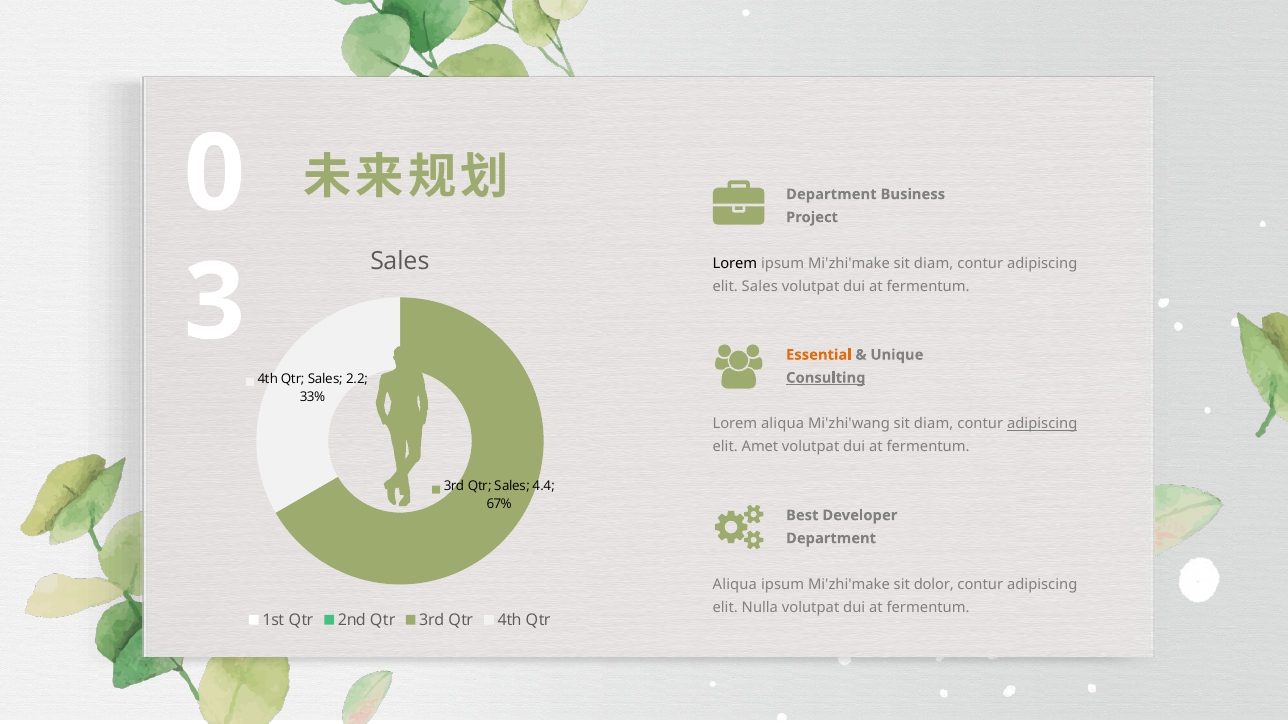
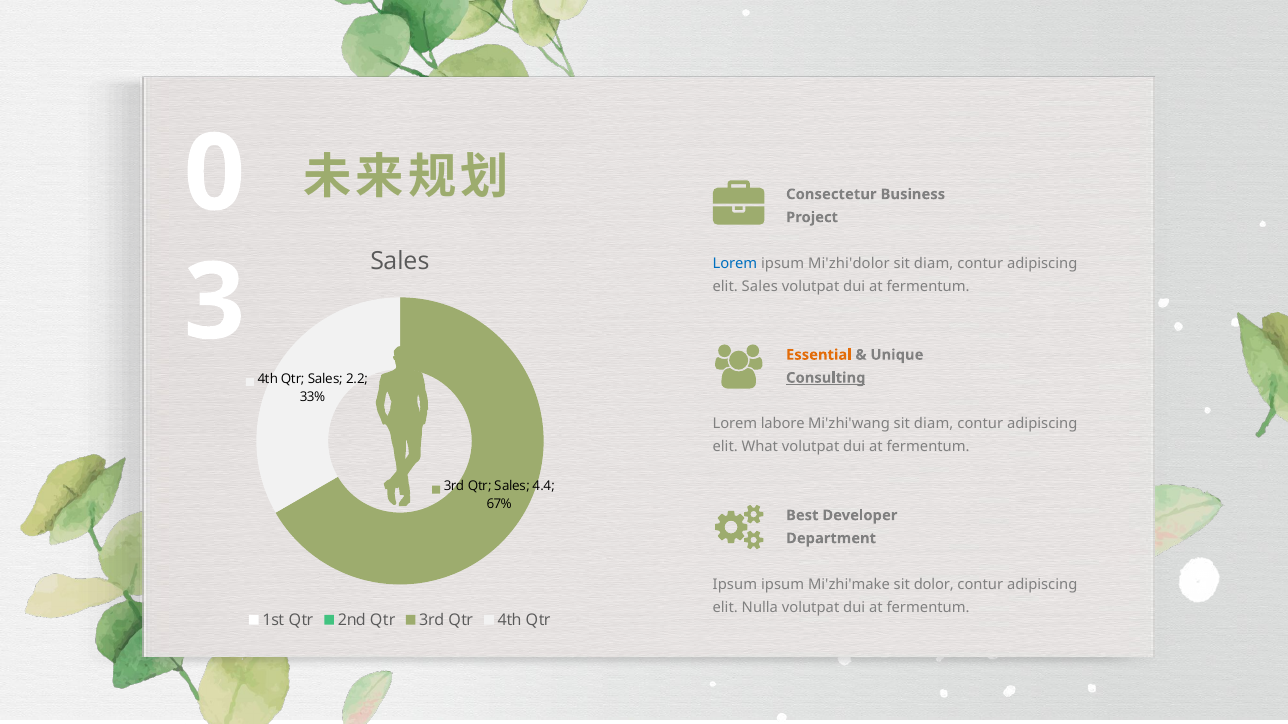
Department at (831, 194): Department -> Consectetur
Lorem at (735, 264) colour: black -> blue
Mi'zhi'make at (849, 264): Mi'zhi'make -> Mi'zhi'dolor
Lorem aliqua: aliqua -> labore
adipiscing at (1042, 424) underline: present -> none
Amet: Amet -> What
Aliqua at (735, 585): Aliqua -> Ipsum
